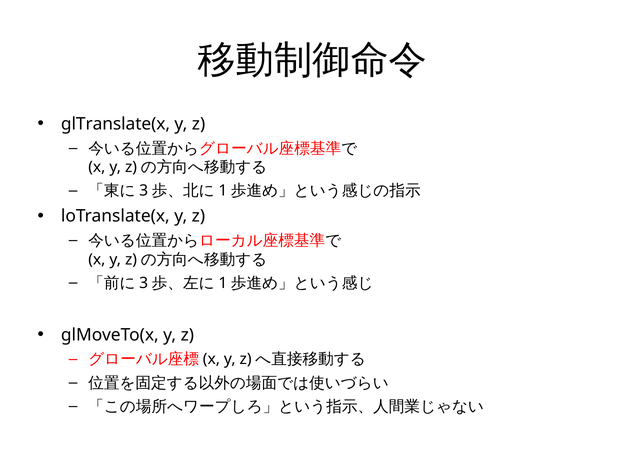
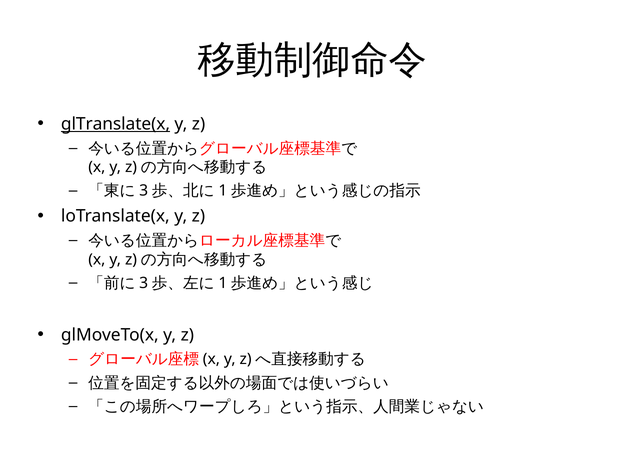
glTranslate(x underline: none -> present
